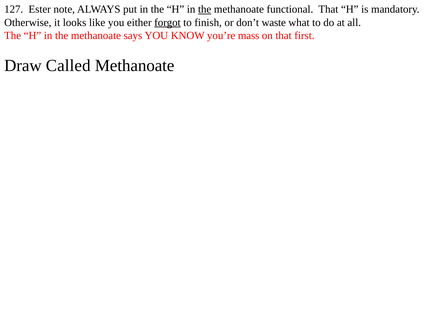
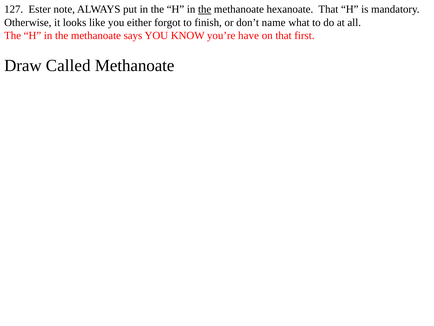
functional: functional -> hexanoate
forgot underline: present -> none
waste: waste -> name
mass: mass -> have
